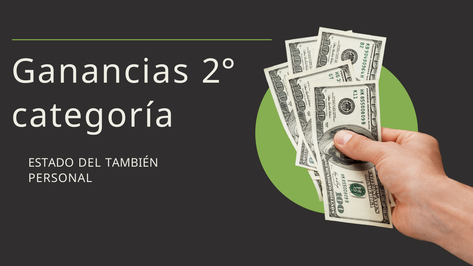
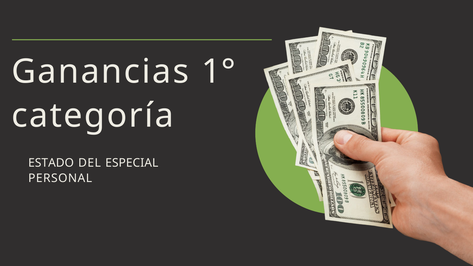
2°: 2° -> 1°
TAMBIÉN: TAMBIÉN -> ESPECIAL
